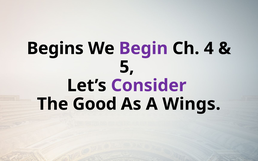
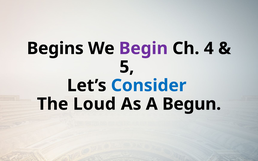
Consider colour: purple -> blue
Good: Good -> Loud
Wings: Wings -> Begun
